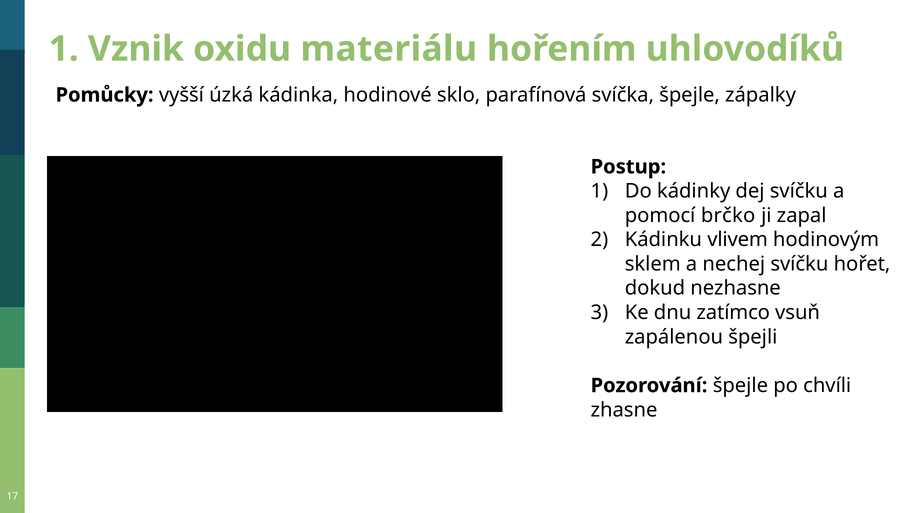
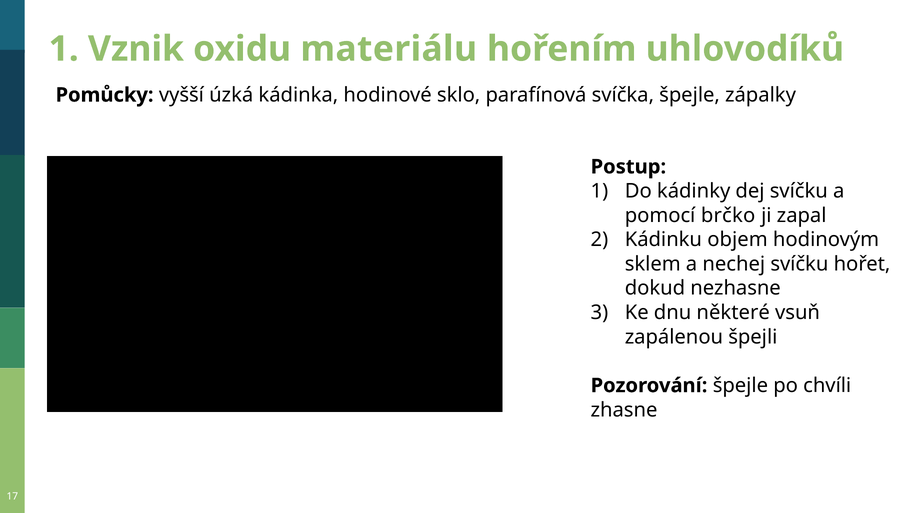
vlivem: vlivem -> objem
zatímco: zatímco -> některé
